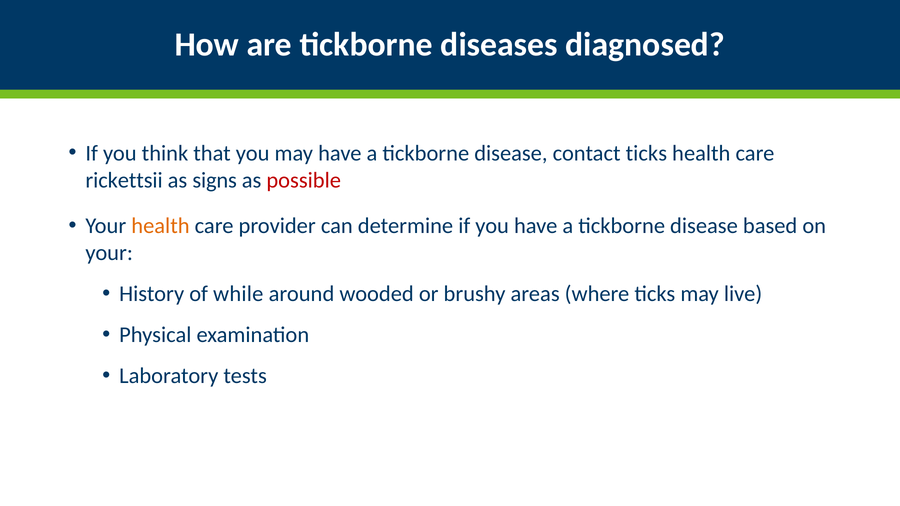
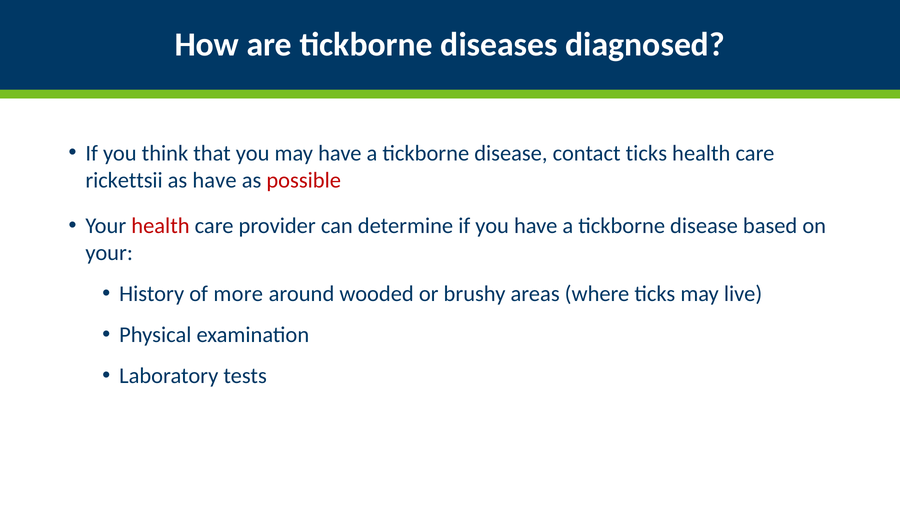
as signs: signs -> have
health at (160, 226) colour: orange -> red
while: while -> more
